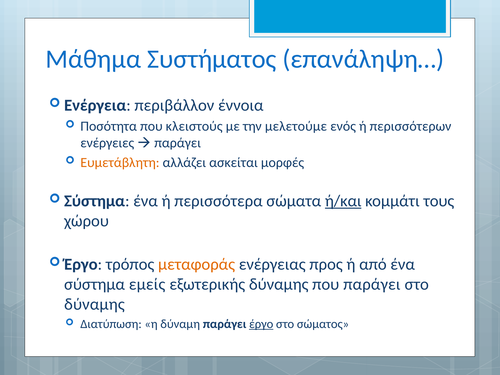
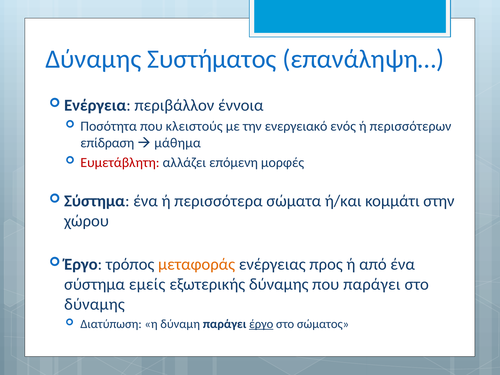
Μάθημα at (93, 59): Μάθημα -> Δύναμης
μελετούμε: μελετούμε -> ενεργειακό
ενέργειες: ενέργειες -> επίδραση
παράγει at (178, 143): παράγει -> μάθημα
Ευμετάβλητη colour: orange -> red
ασκείται: ασκείται -> επόμενη
ή/και underline: present -> none
τους: τους -> στην
